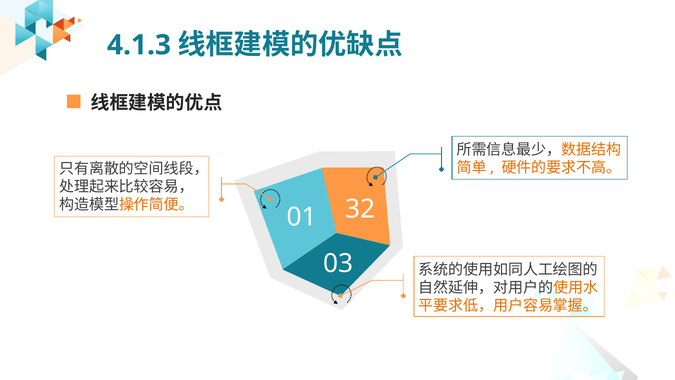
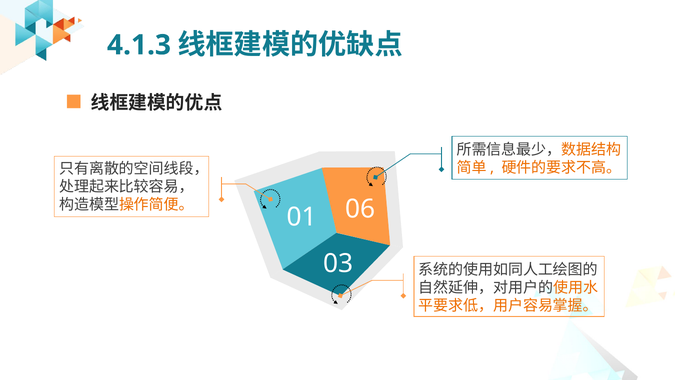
32: 32 -> 06
